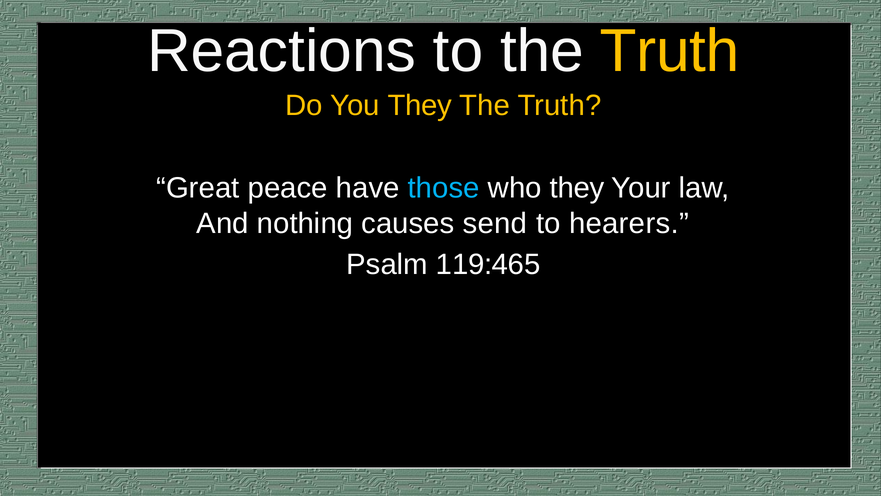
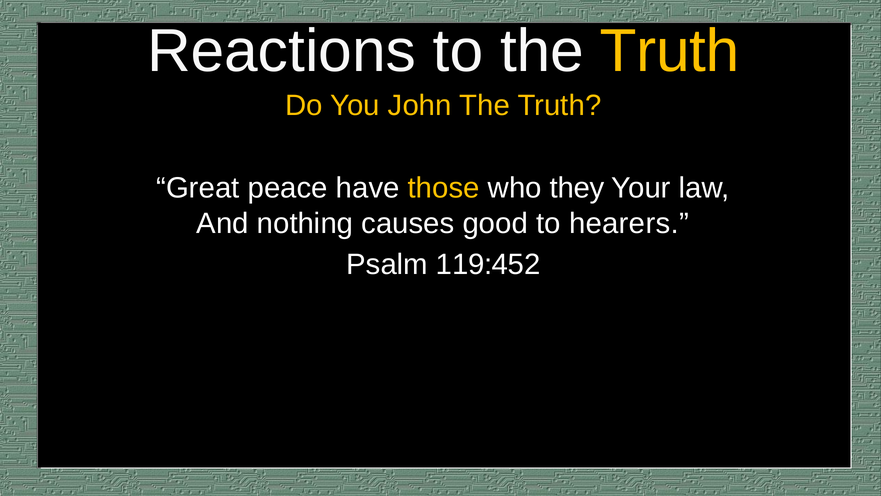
You They: They -> John
those colour: light blue -> yellow
send: send -> good
119:465: 119:465 -> 119:452
